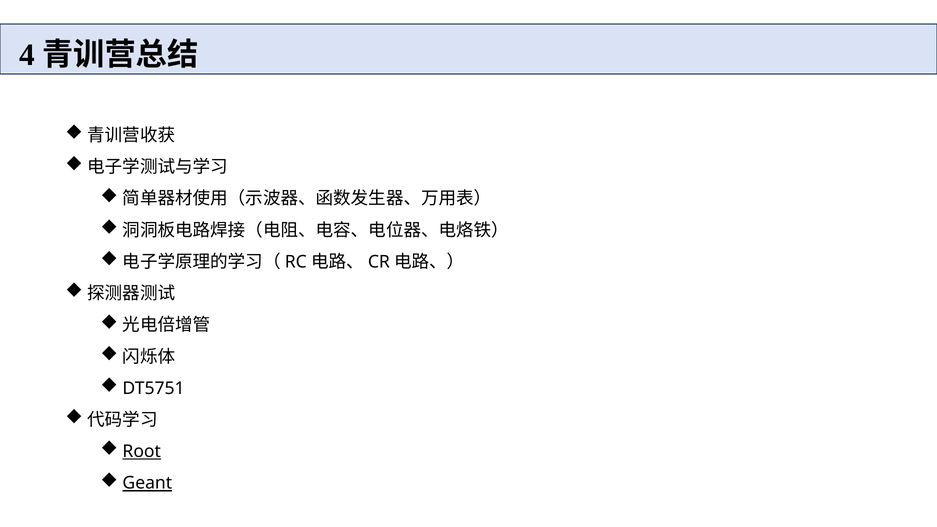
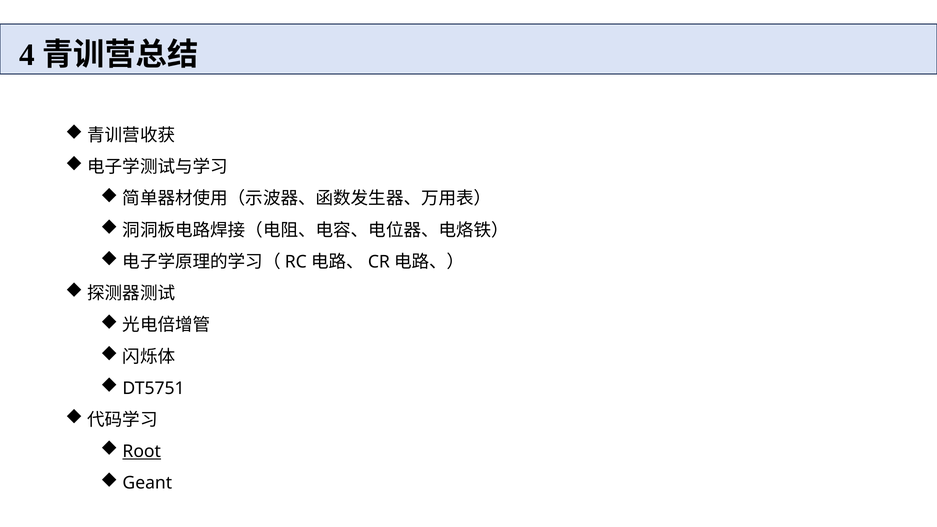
Geant underline: present -> none
